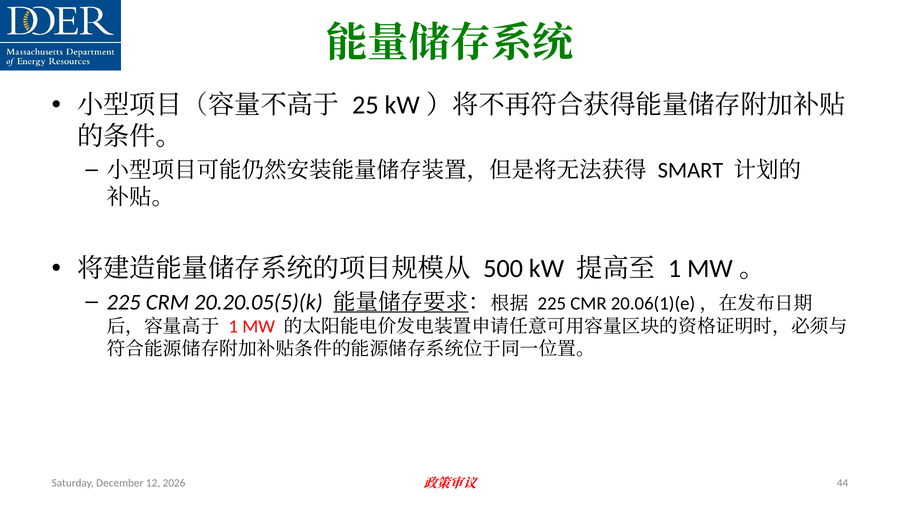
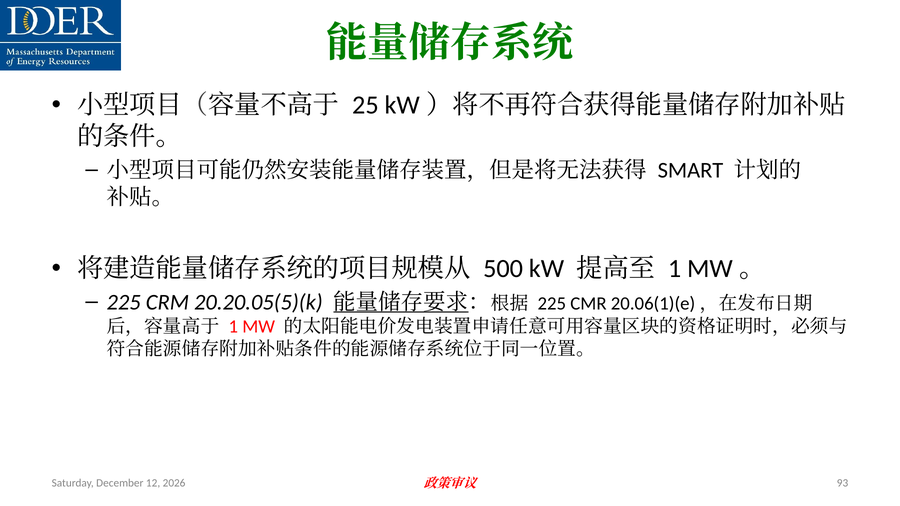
44: 44 -> 93
